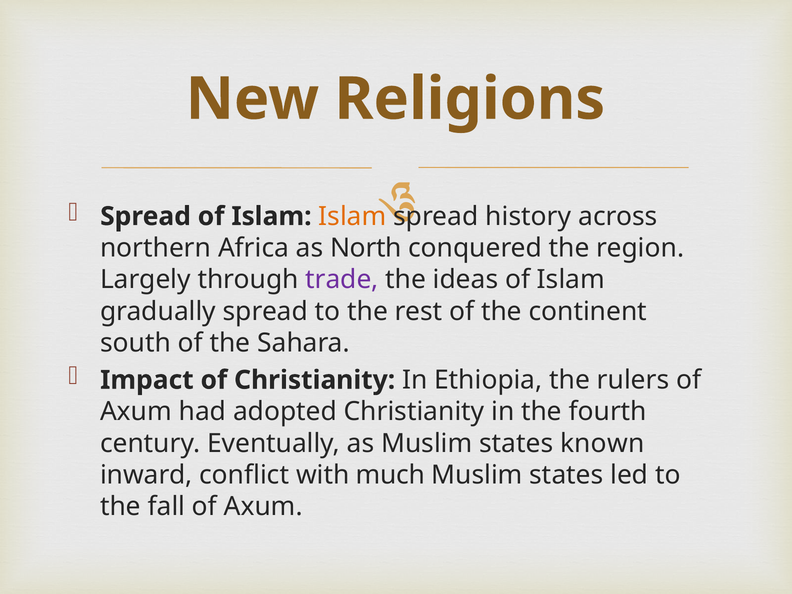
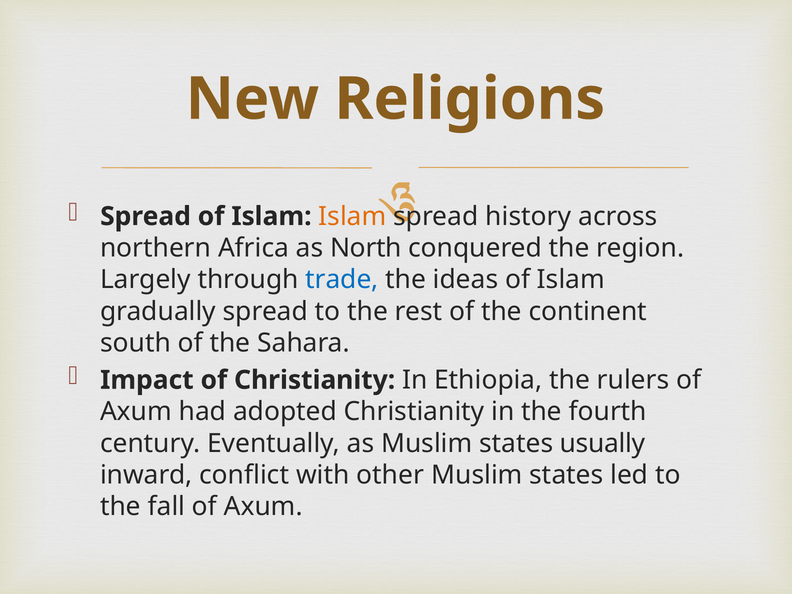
trade colour: purple -> blue
known: known -> usually
much: much -> other
